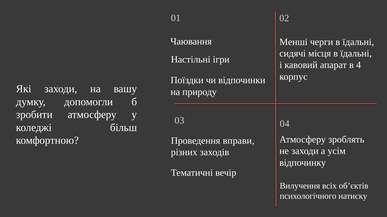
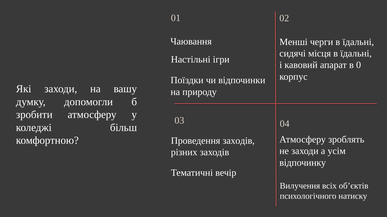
4: 4 -> 0
Проведення вправи: вправи -> заходів
